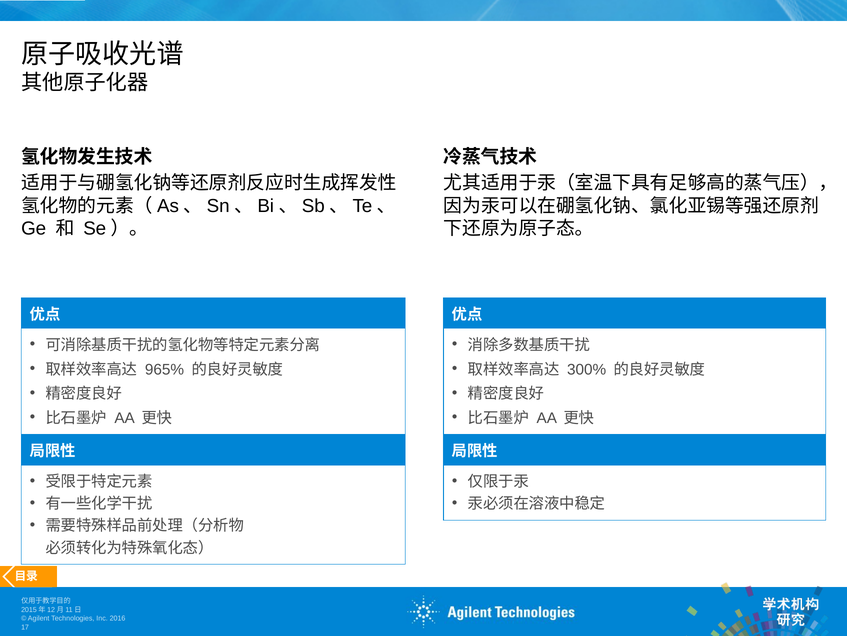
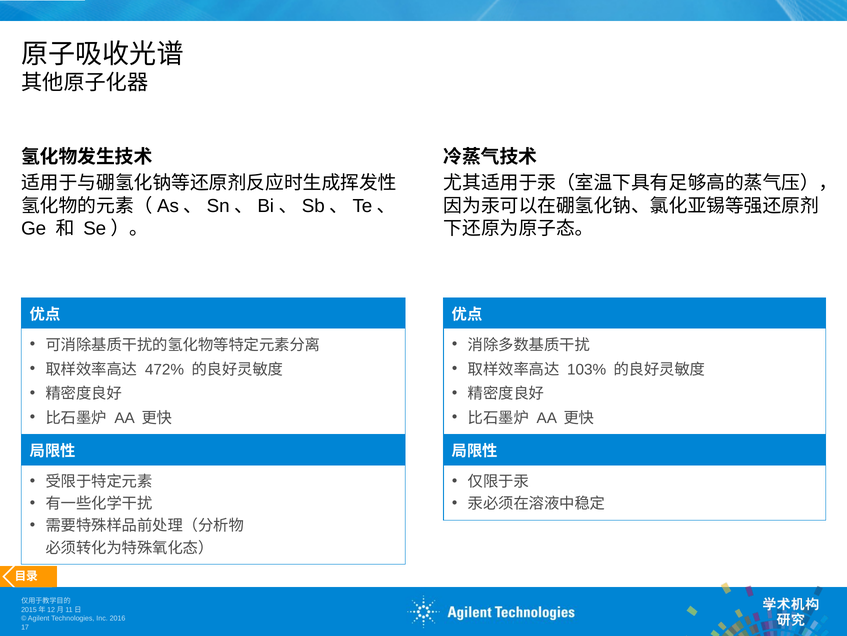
965%: 965% -> 472%
300%: 300% -> 103%
